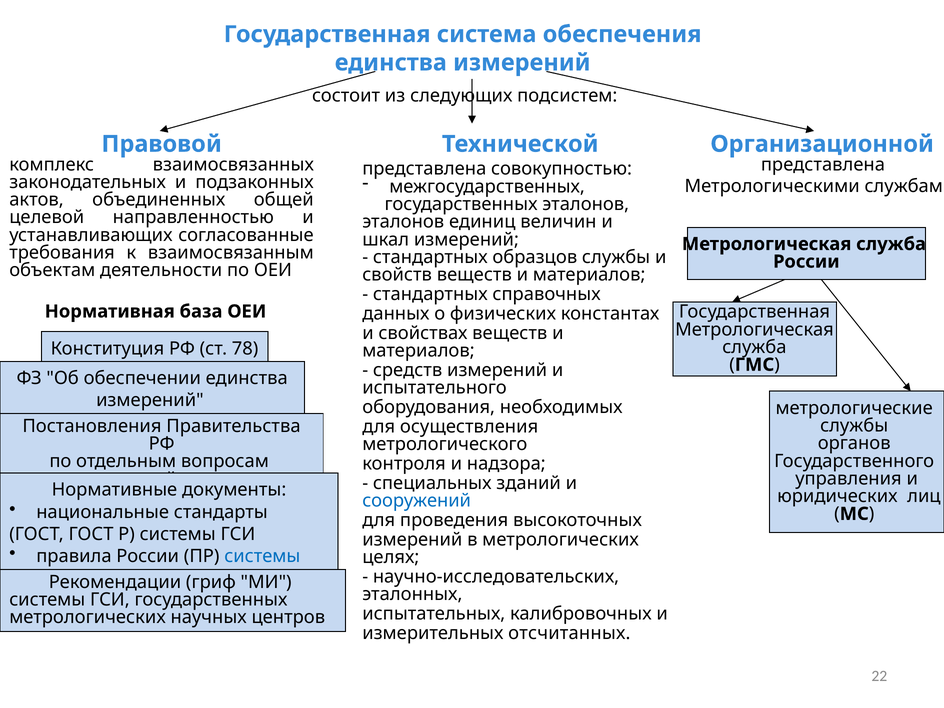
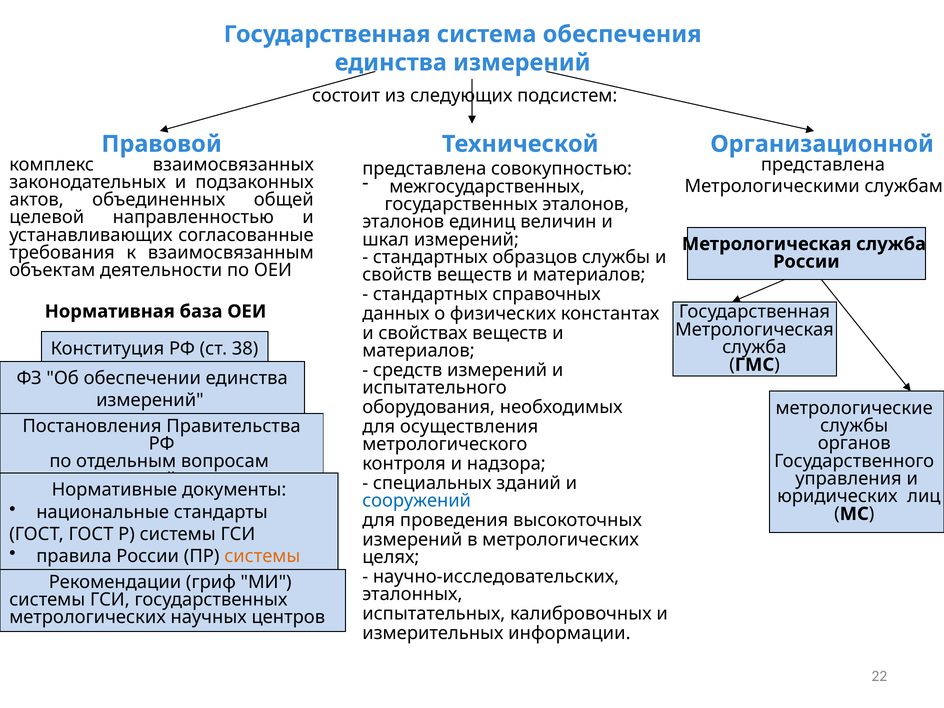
78: 78 -> 38
системы at (262, 556) colour: blue -> orange
отсчитанных: отсчитанных -> информации
